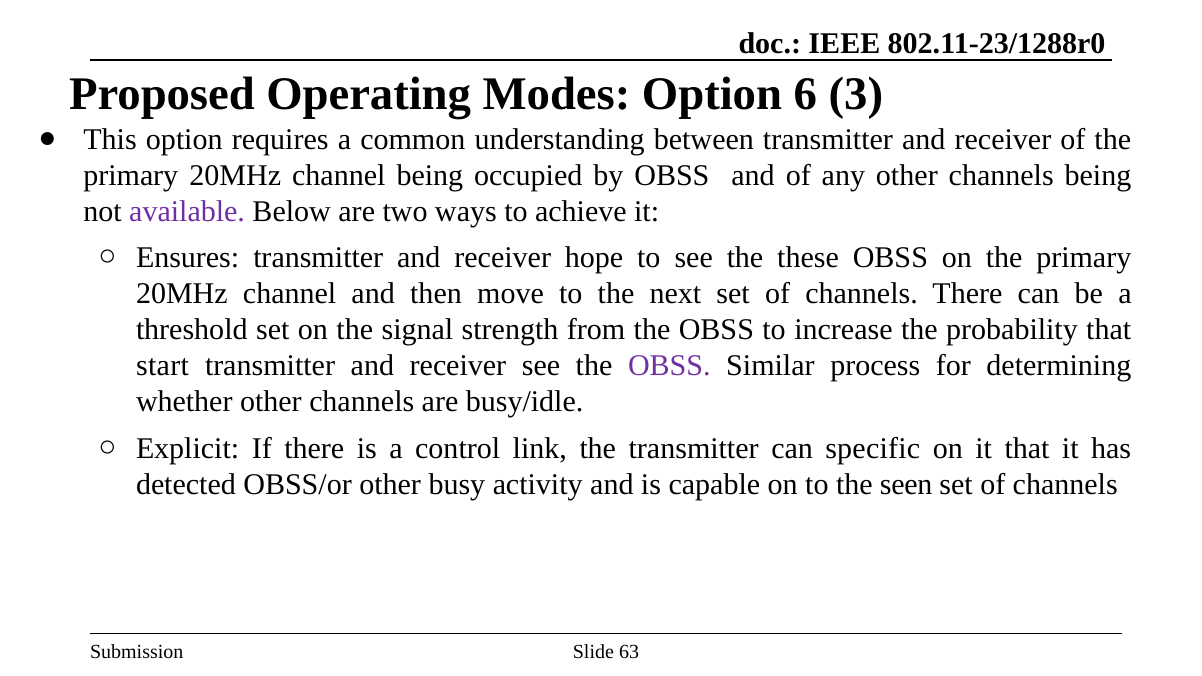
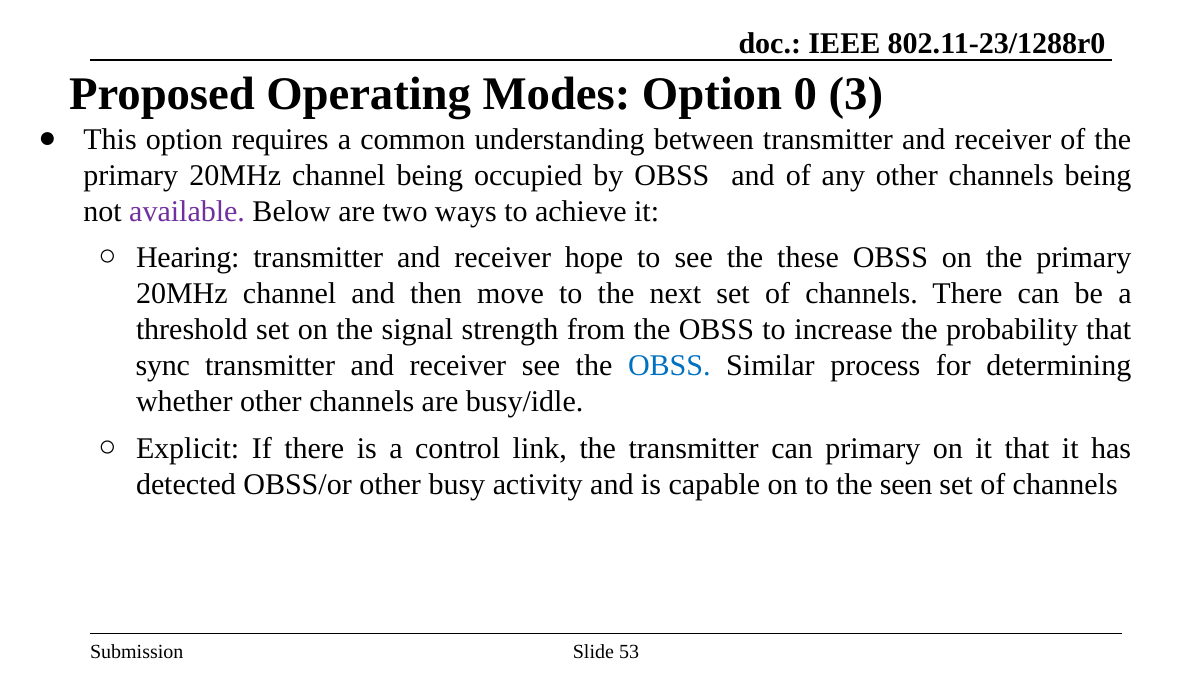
6: 6 -> 0
Ensures: Ensures -> Hearing
start: start -> sync
OBSS at (669, 366) colour: purple -> blue
can specific: specific -> primary
63: 63 -> 53
